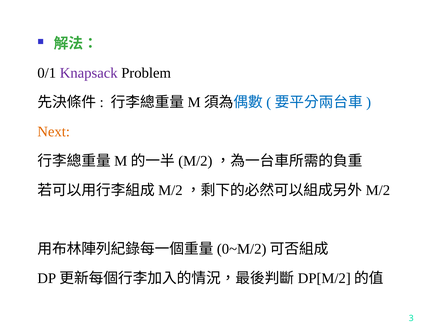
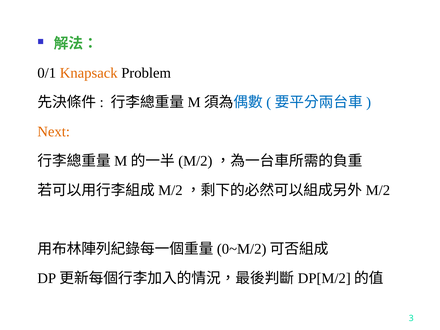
Knapsack colour: purple -> orange
